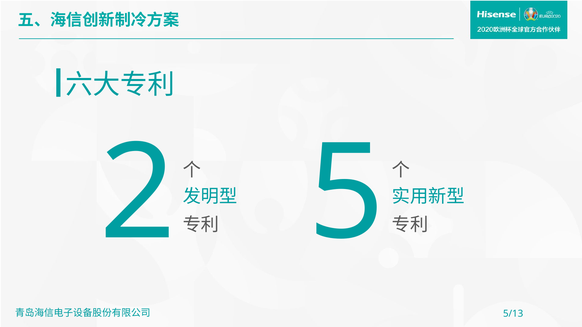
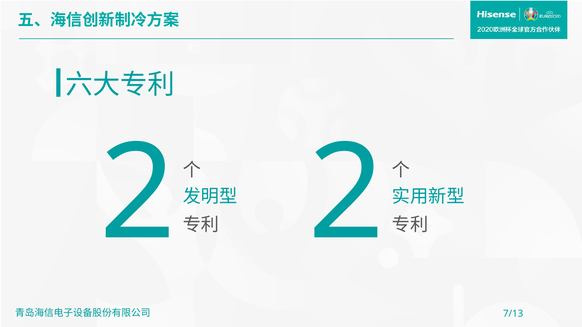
5 at (346, 194): 5 -> 2
5/13: 5/13 -> 7/13
